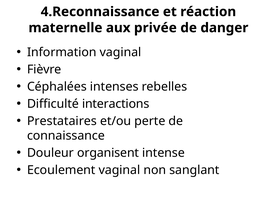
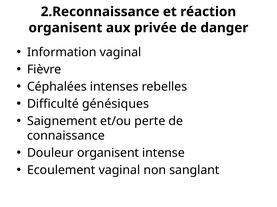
4.Reconnaissance: 4.Reconnaissance -> 2.Reconnaissance
maternelle at (65, 28): maternelle -> organisent
interactions: interactions -> génésiques
Prestataires: Prestataires -> Saignement
